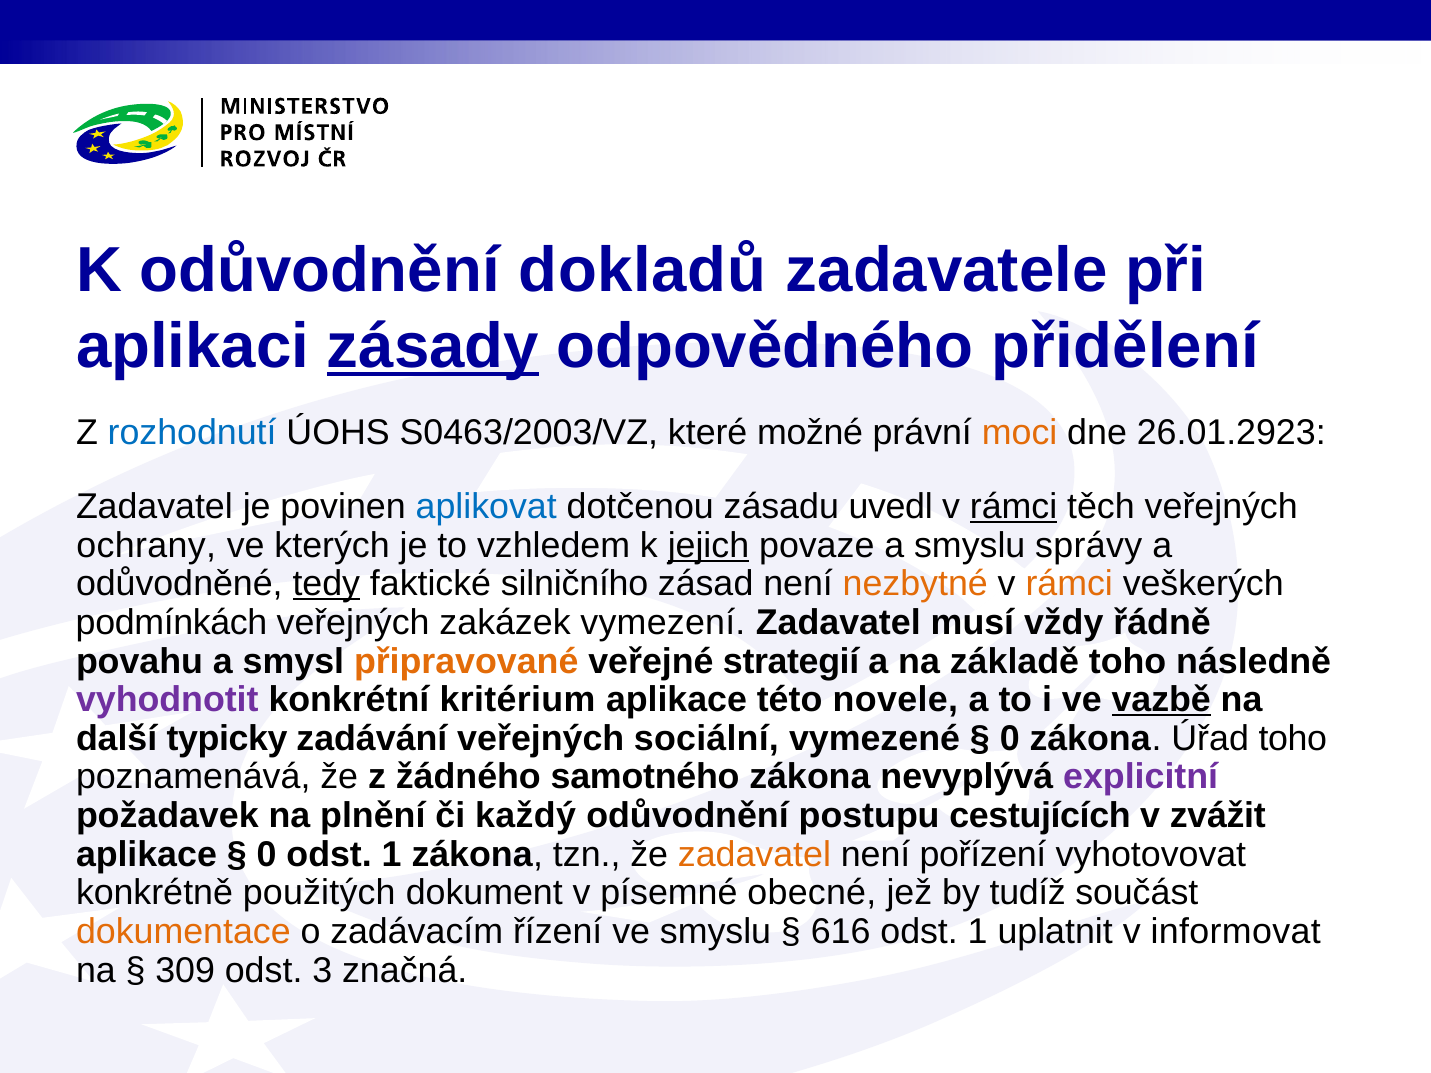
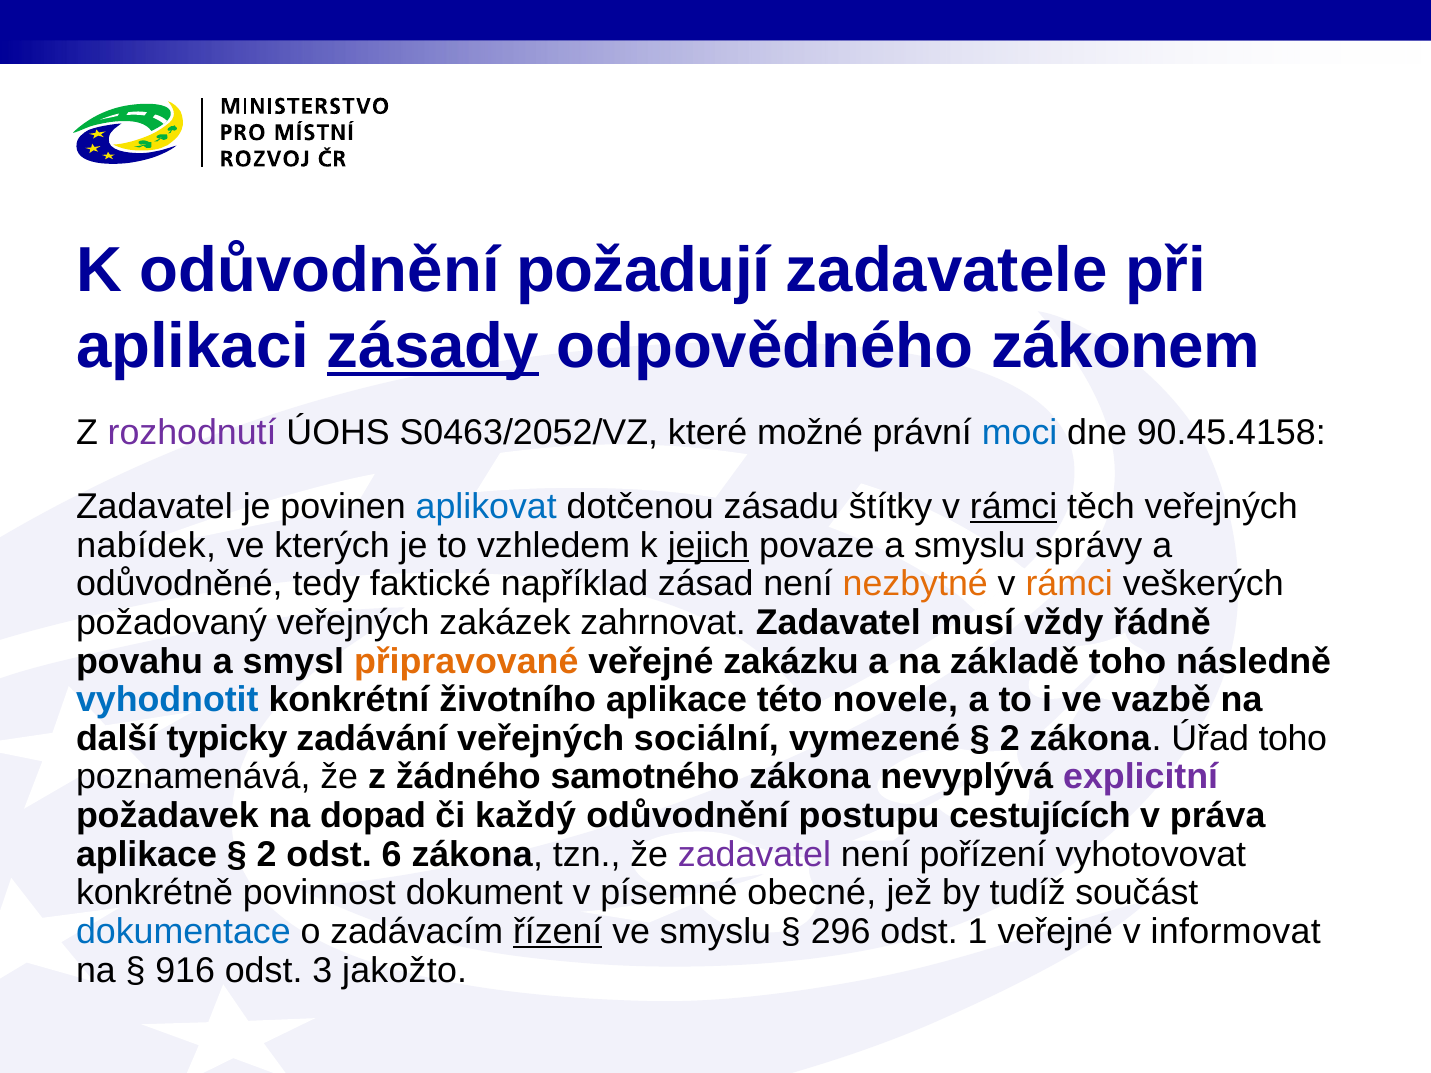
dokladů: dokladů -> požadují
přidělení: přidělení -> zákonem
rozhodnutí colour: blue -> purple
S0463/2003/VZ: S0463/2003/VZ -> S0463/2052/VZ
moci colour: orange -> blue
26.01.2923: 26.01.2923 -> 90.45.4158
uvedl: uvedl -> štítky
ochrany: ochrany -> nabídek
tedy underline: present -> none
silničního: silničního -> například
podmínkách: podmínkách -> požadovaný
vymezení: vymezení -> zahrnovat
strategií: strategií -> zakázku
vyhodnotit colour: purple -> blue
kritérium: kritérium -> životního
vazbě underline: present -> none
0 at (1010, 739): 0 -> 2
plnění: plnění -> dopad
zvážit: zvážit -> práva
0 at (267, 855): 0 -> 2
1 at (391, 855): 1 -> 6
zadavatel at (754, 855) colour: orange -> purple
použitých: použitých -> povinnost
dokumentace colour: orange -> blue
řízení underline: none -> present
616: 616 -> 296
1 uplatnit: uplatnit -> veřejné
309: 309 -> 916
značná: značná -> jakožto
